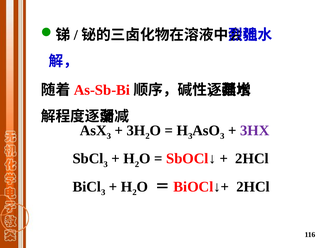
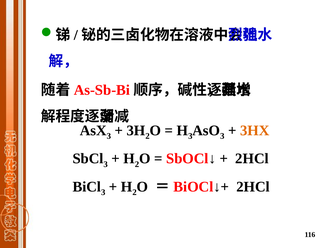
3HX colour: purple -> orange
